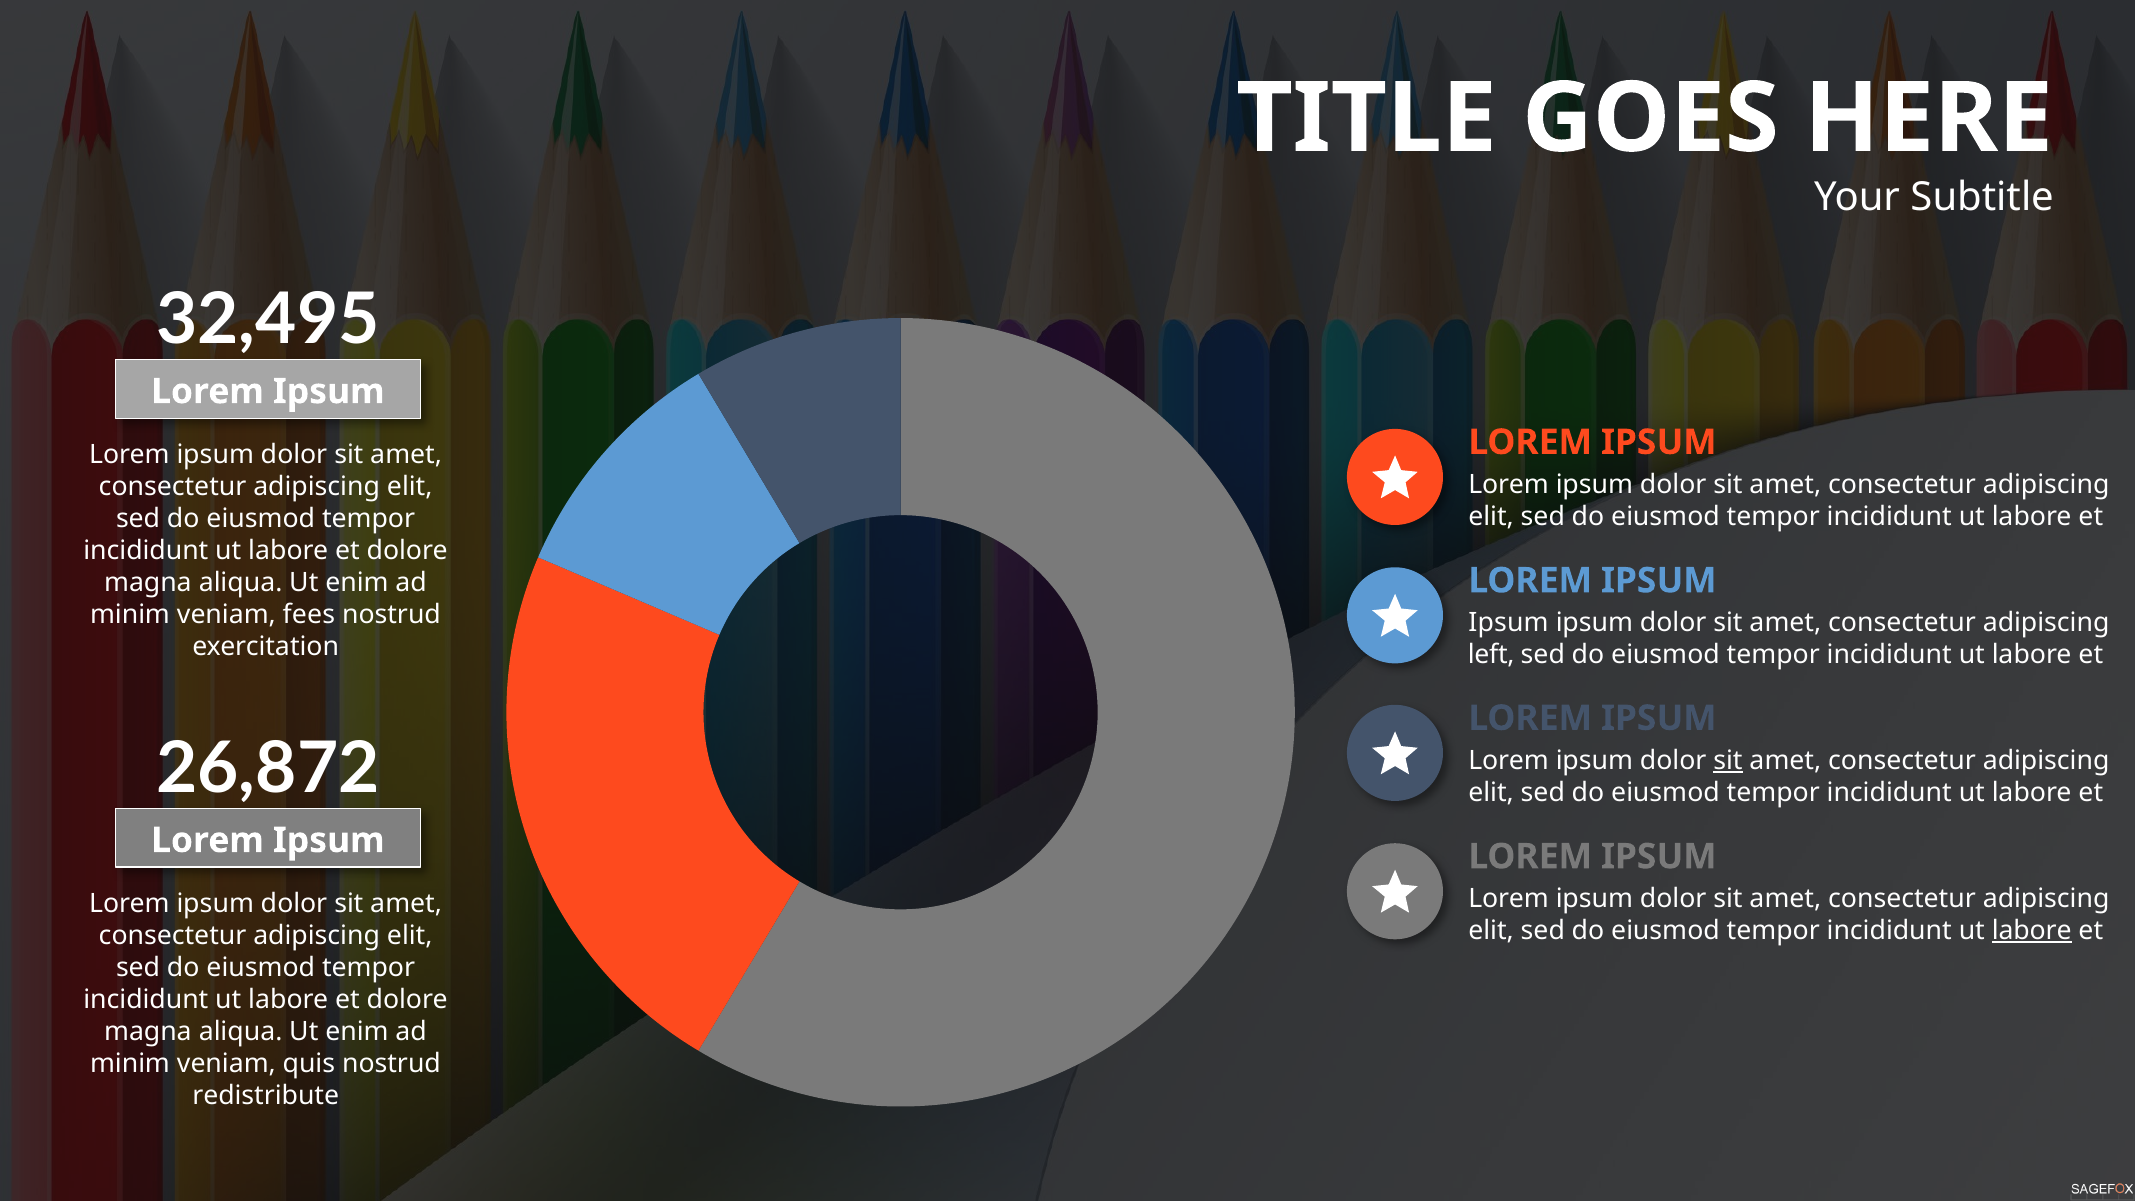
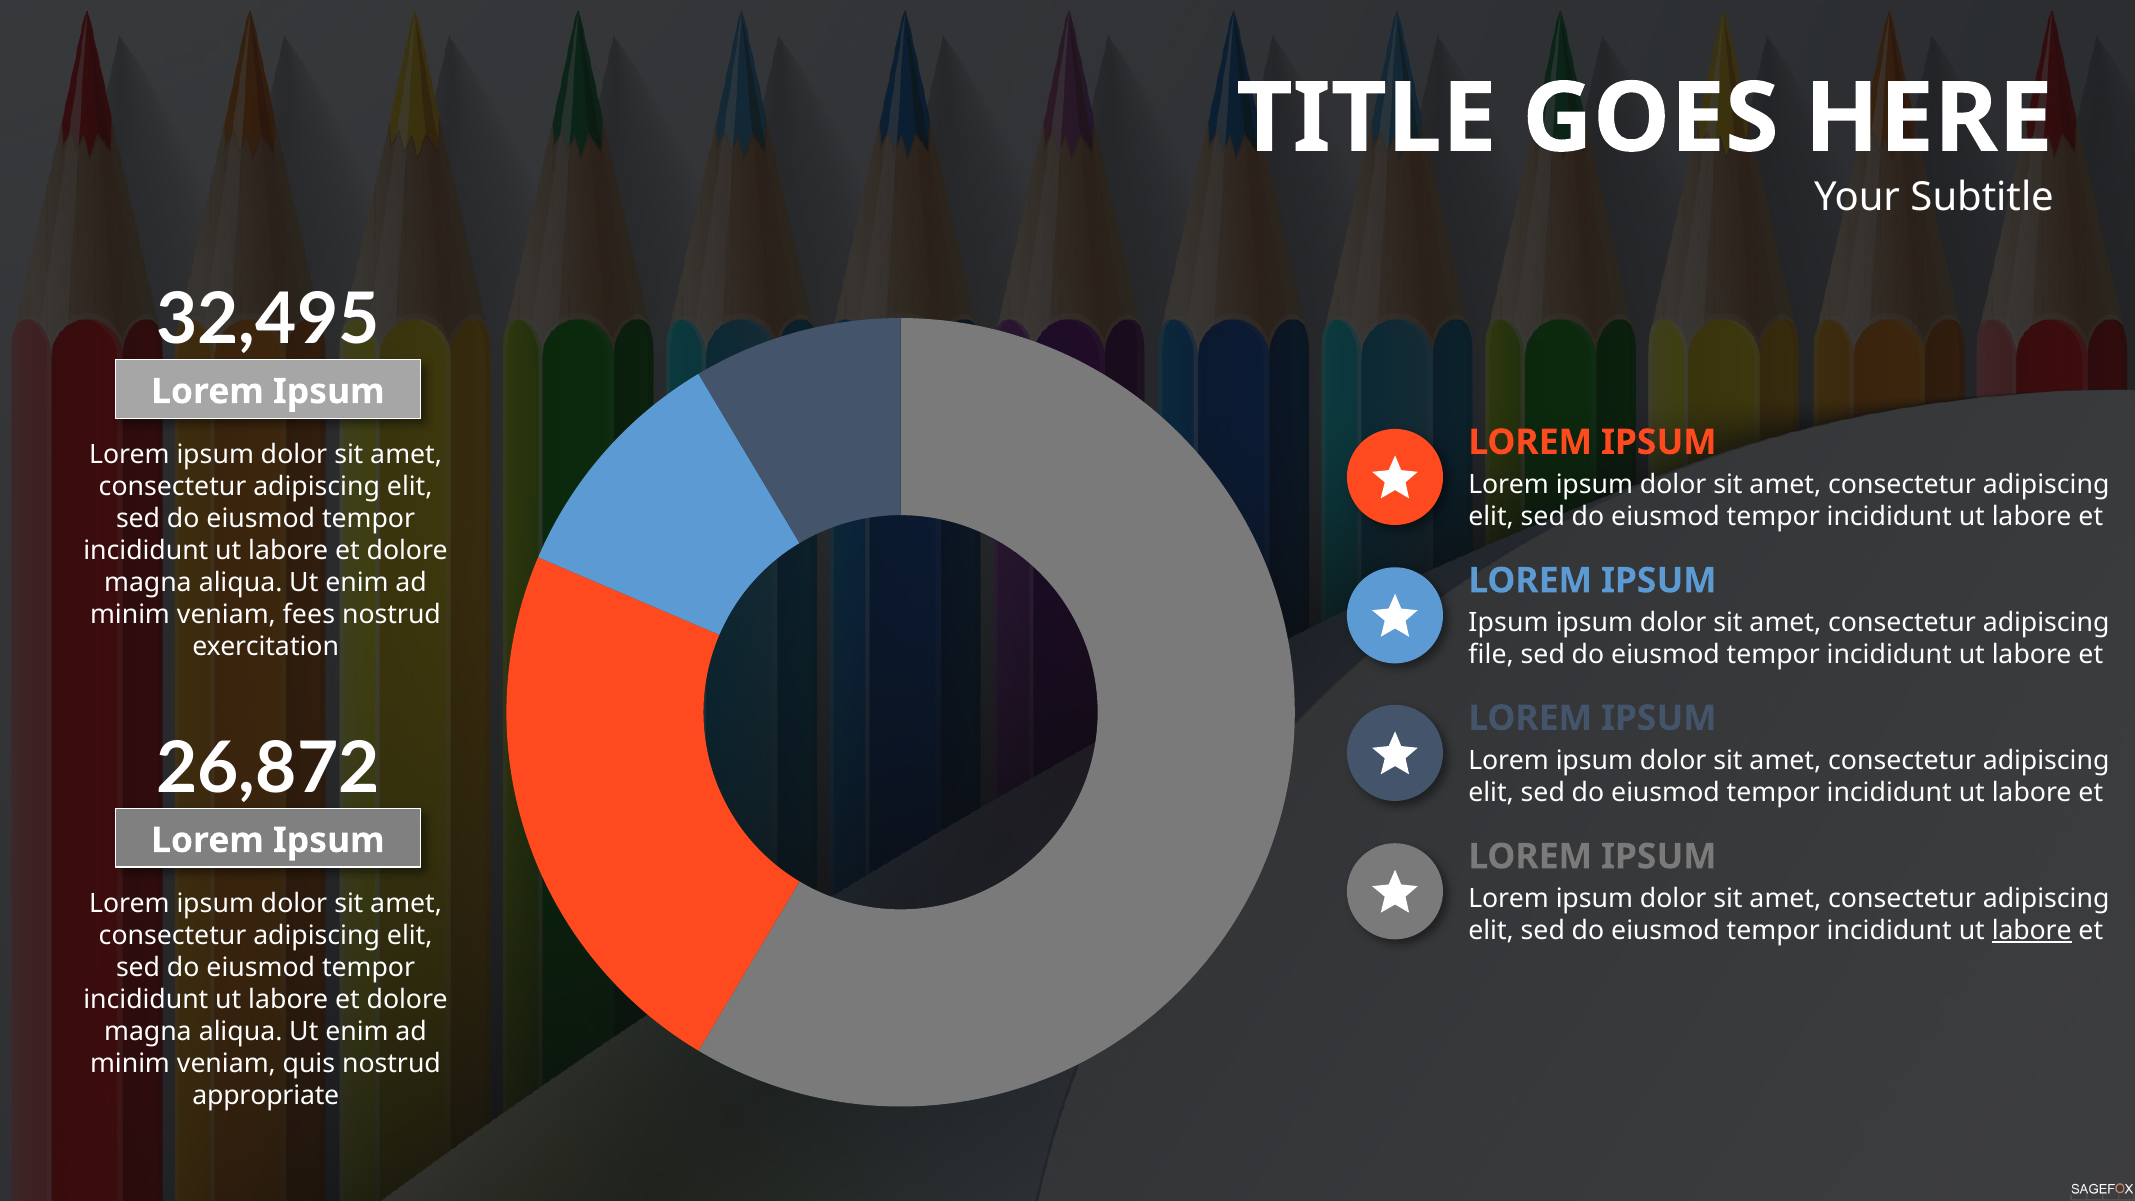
left: left -> file
sit at (1728, 760) underline: present -> none
redistribute: redistribute -> appropriate
